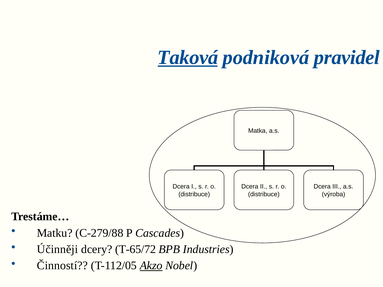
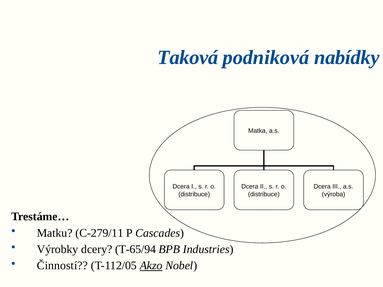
Taková underline: present -> none
pravidel: pravidel -> nabídky
C-279/88: C-279/88 -> C-279/11
Účinněji: Účinněji -> Výrobky
T-65/72: T-65/72 -> T-65/94
